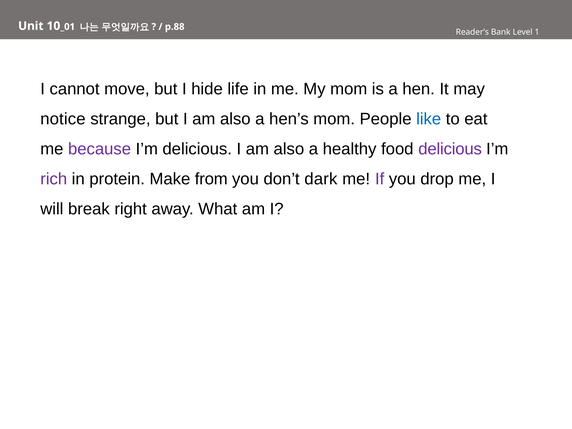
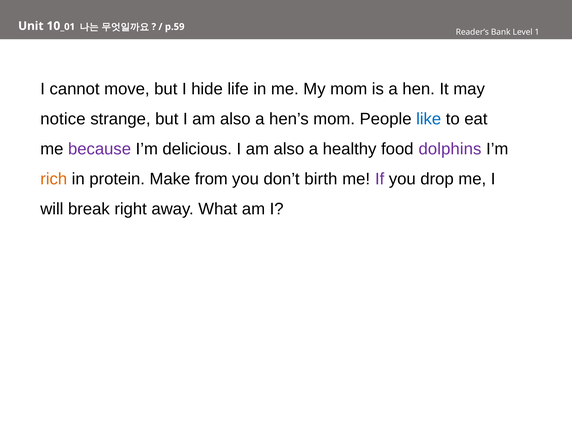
p.88: p.88 -> p.59
food delicious: delicious -> dolphins
rich colour: purple -> orange
dark: dark -> birth
